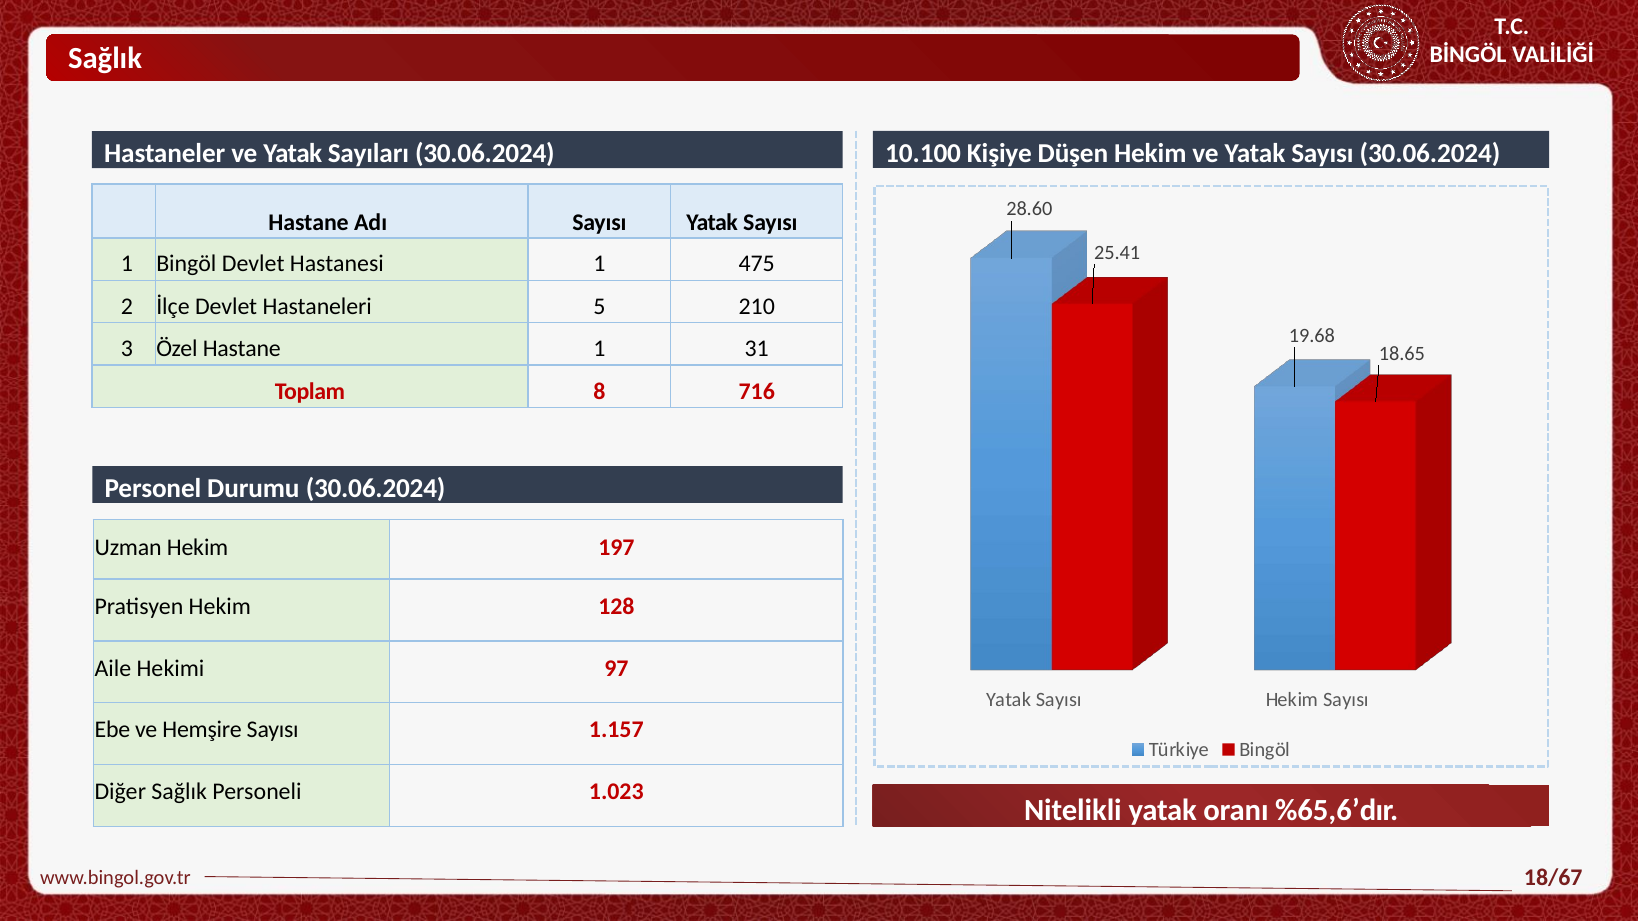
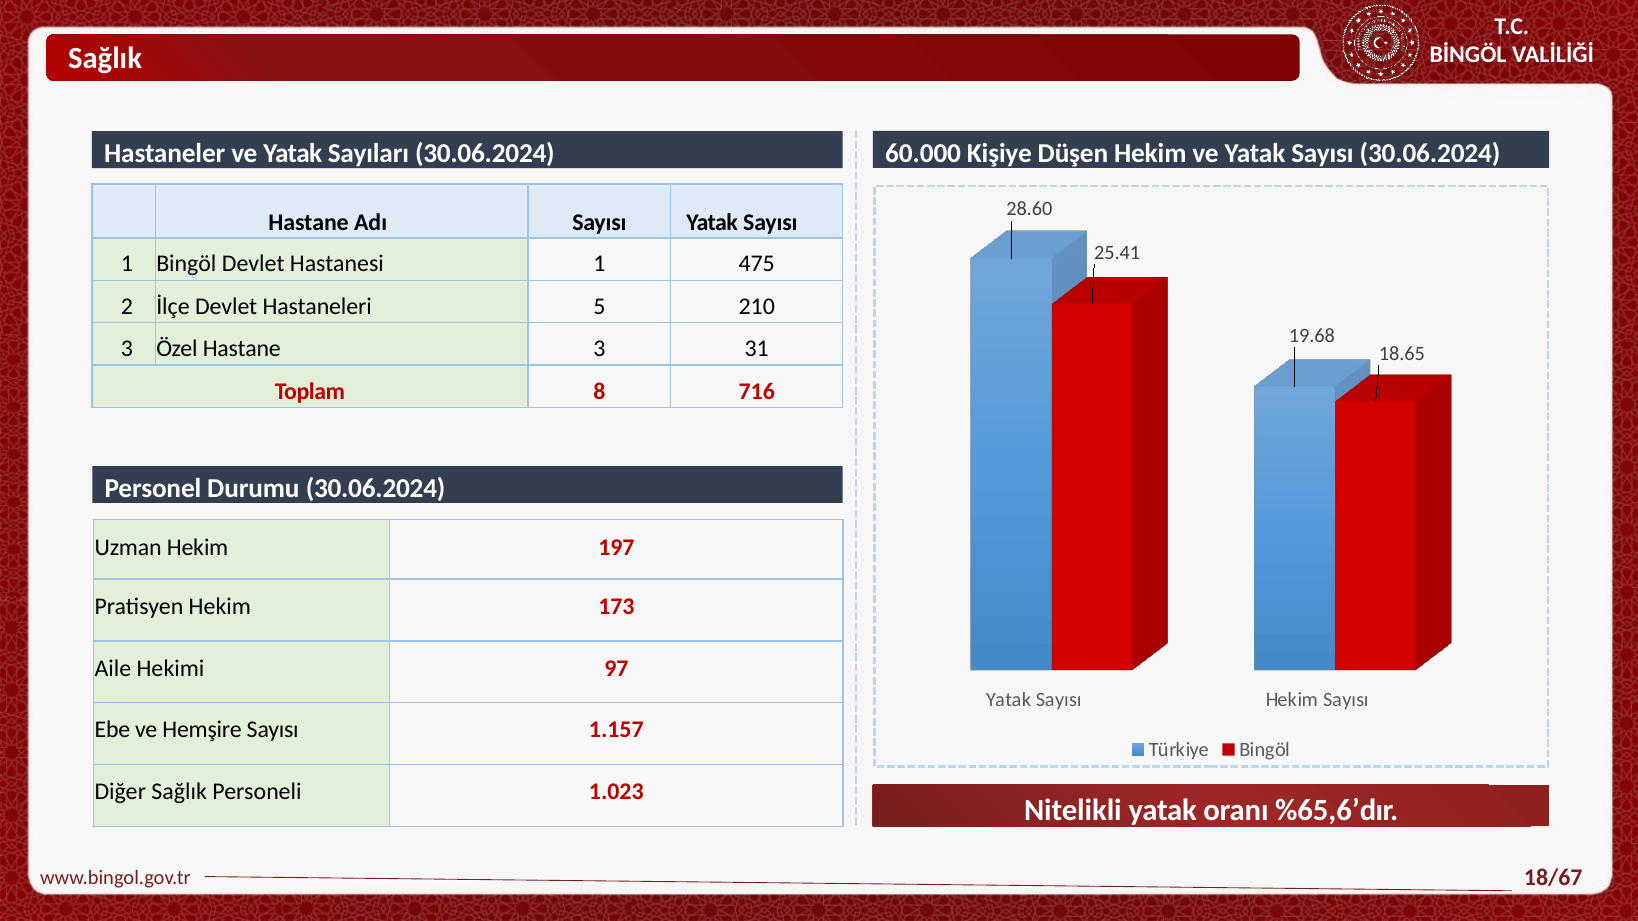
10.100: 10.100 -> 60.000
Hastane 1: 1 -> 3
128: 128 -> 173
